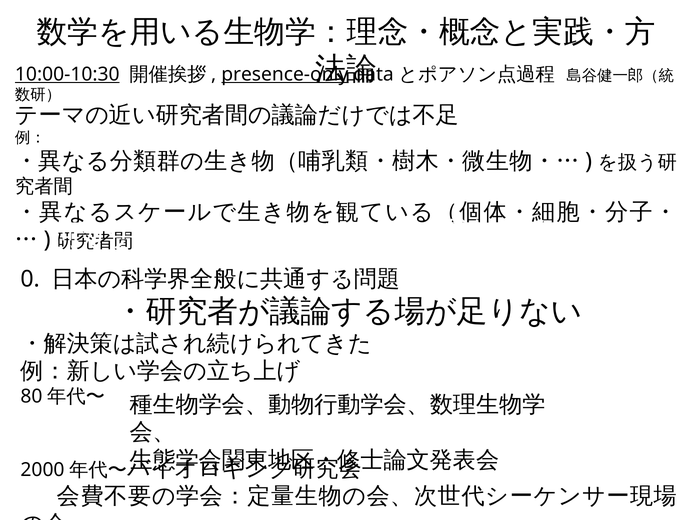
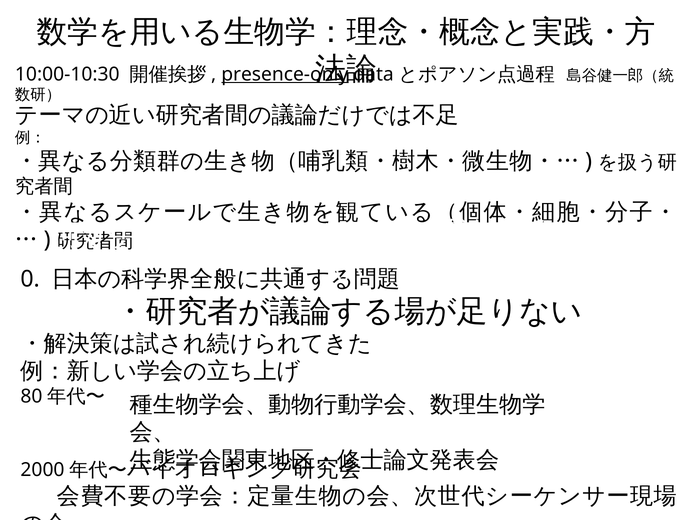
10:00-10:30 underline: present -> none
